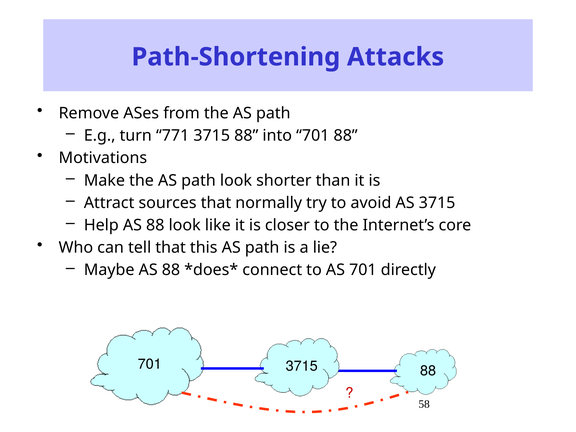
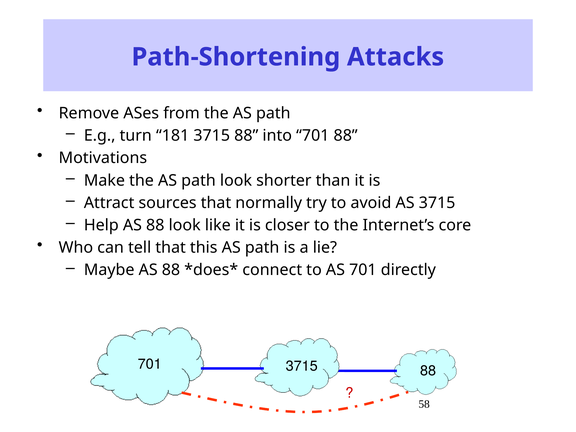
771: 771 -> 181
